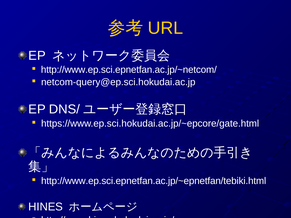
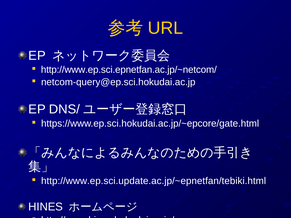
http://www.ep.sci.epnetfan.ac.jp/~epnetfan/tebiki.html: http://www.ep.sci.epnetfan.ac.jp/~epnetfan/tebiki.html -> http://www.ep.sci.update.ac.jp/~epnetfan/tebiki.html
